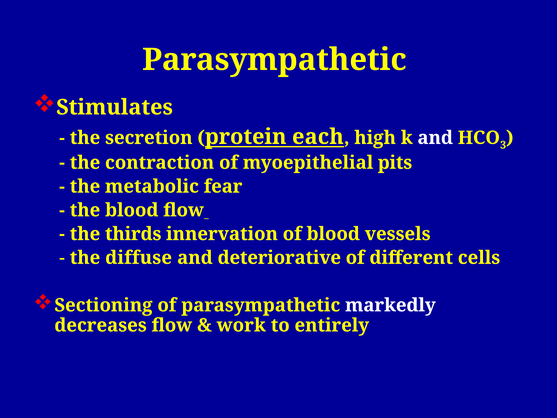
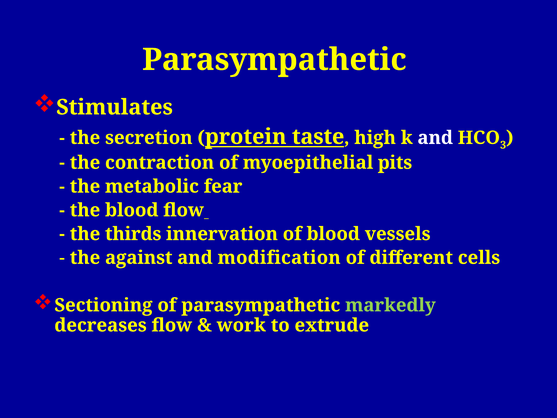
each: each -> taste
diffuse: diffuse -> against
deteriorative: deteriorative -> modification
markedly colour: white -> light green
entirely: entirely -> extrude
